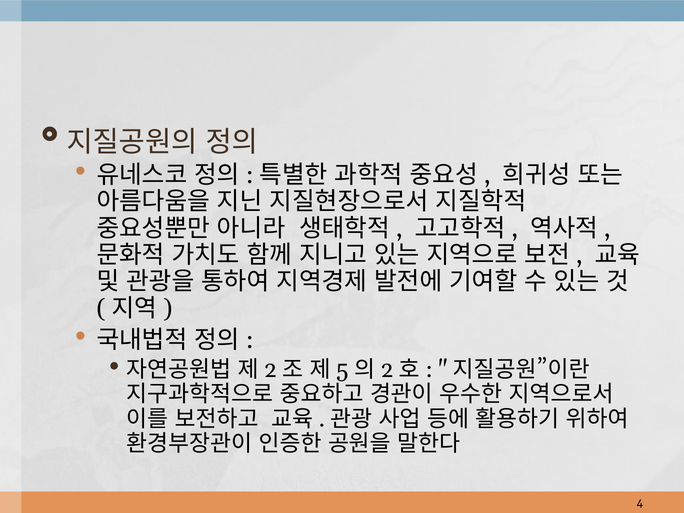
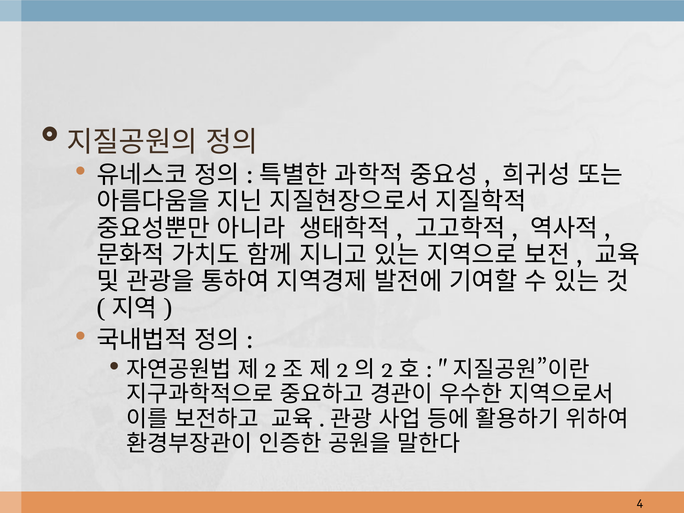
5 at (342, 370): 5 -> 2
